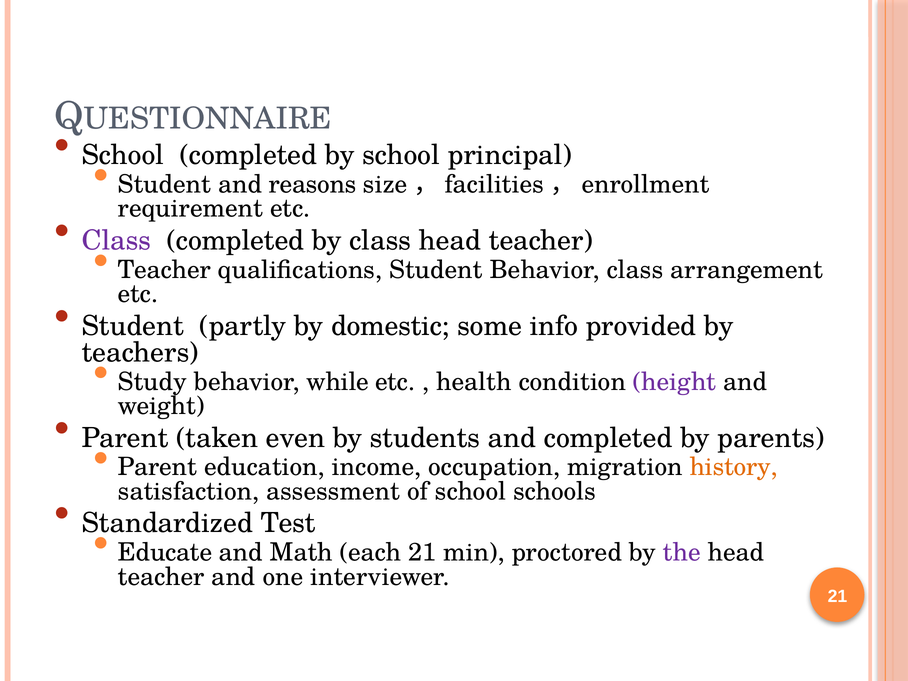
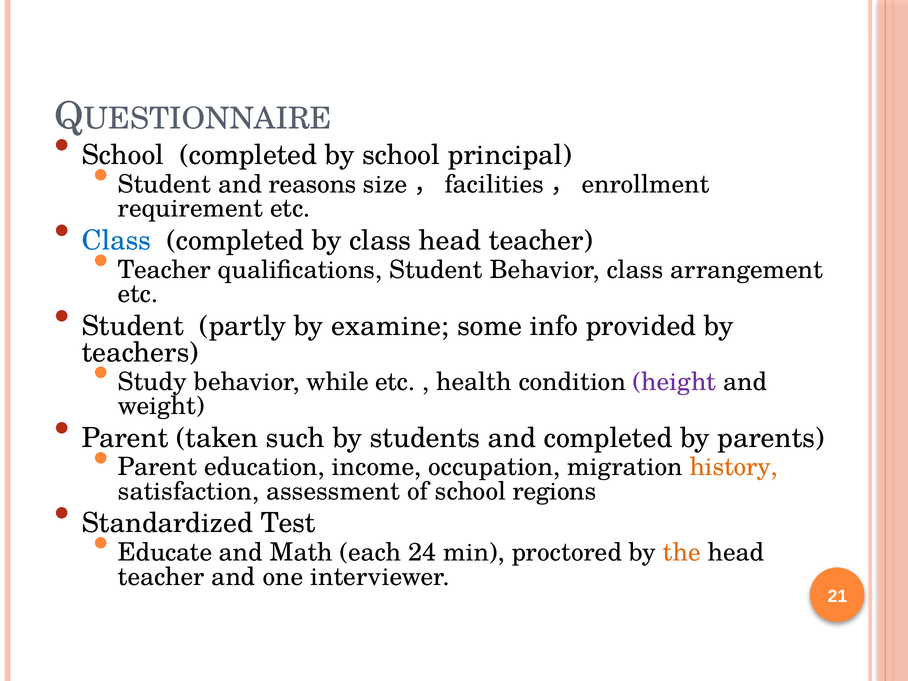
Class at (116, 241) colour: purple -> blue
domestic: domestic -> examine
even: even -> such
schools: schools -> regions
each 21: 21 -> 24
the colour: purple -> orange
